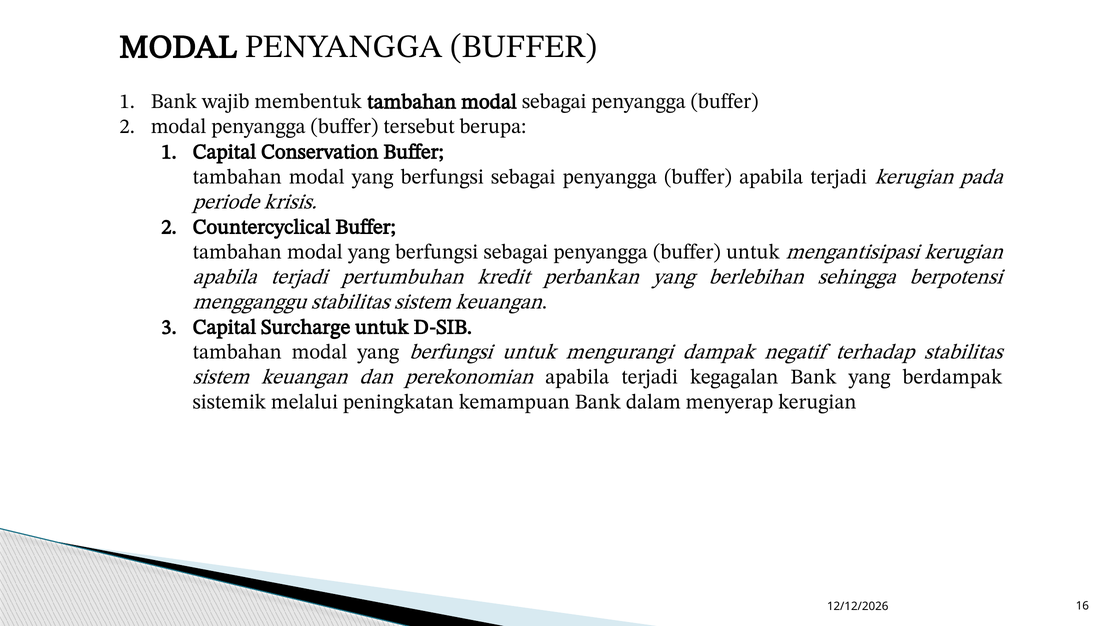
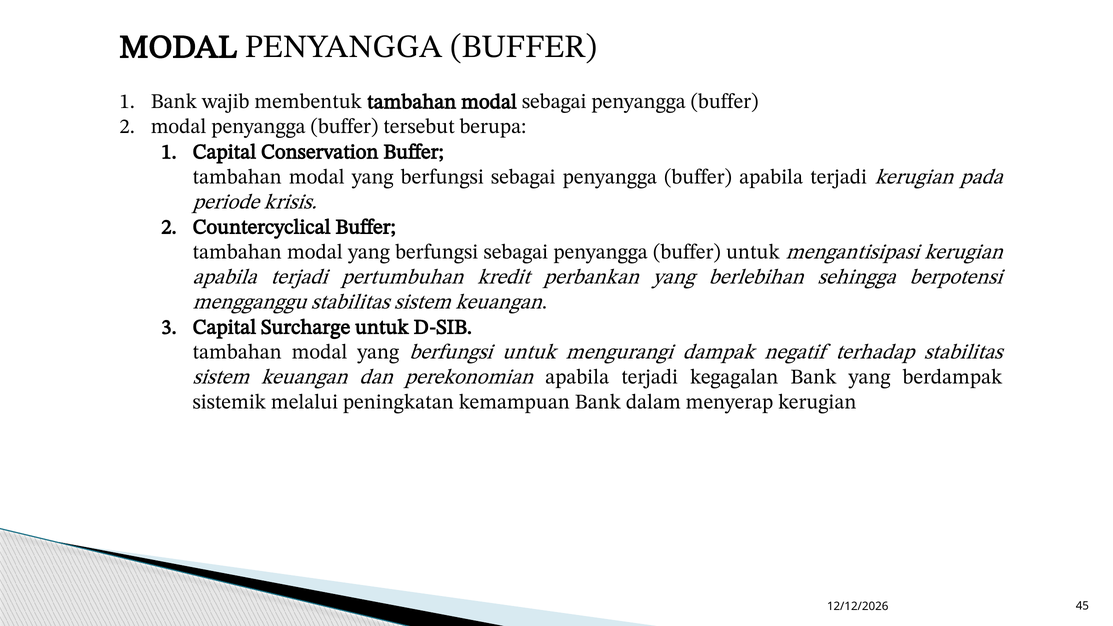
16: 16 -> 45
